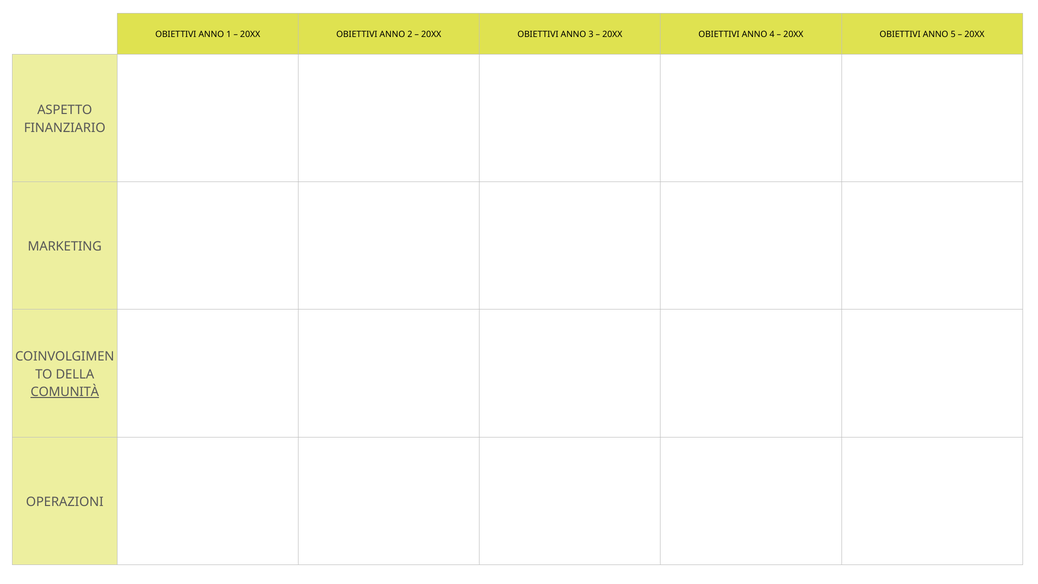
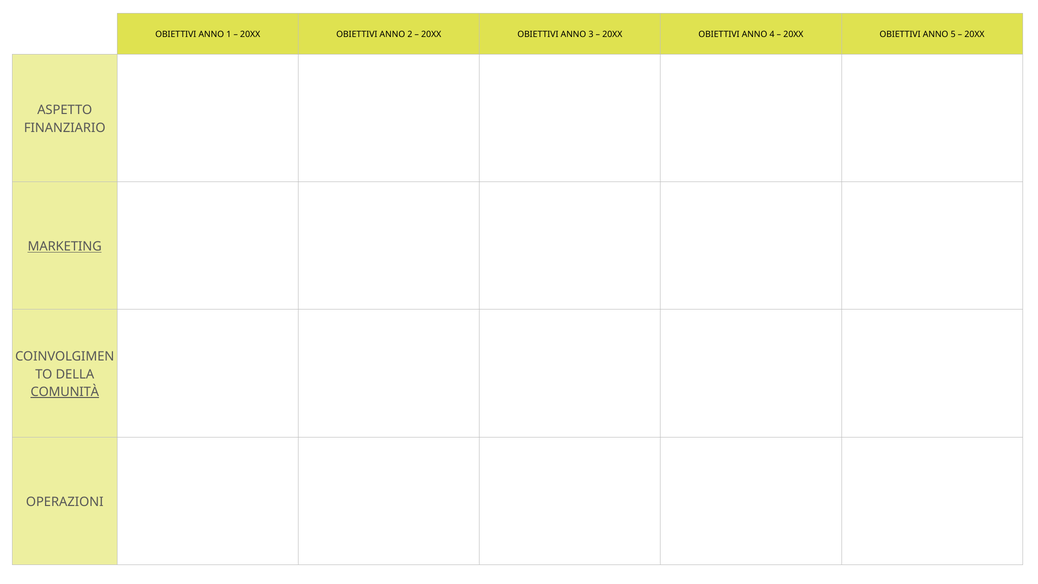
MARKETING underline: none -> present
